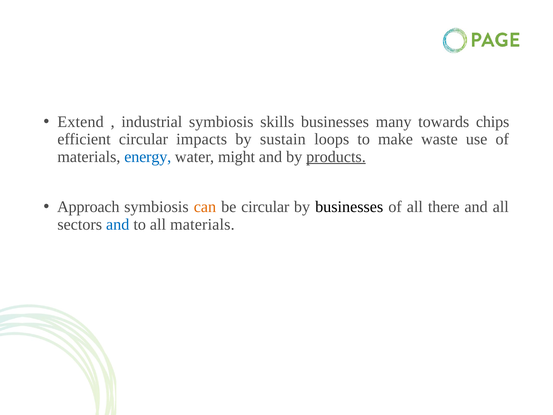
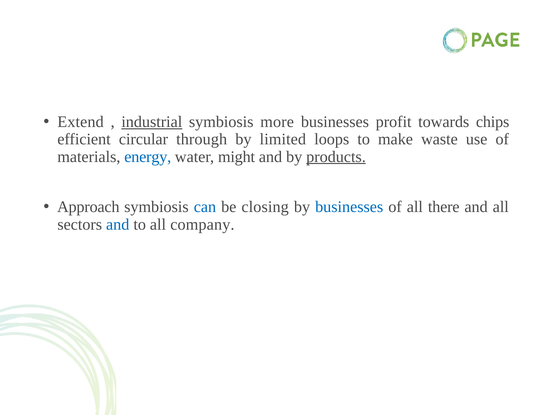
industrial underline: none -> present
skills: skills -> more
many: many -> profit
impacts: impacts -> through
sustain: sustain -> limited
can colour: orange -> blue
be circular: circular -> closing
businesses at (349, 207) colour: black -> blue
all materials: materials -> company
